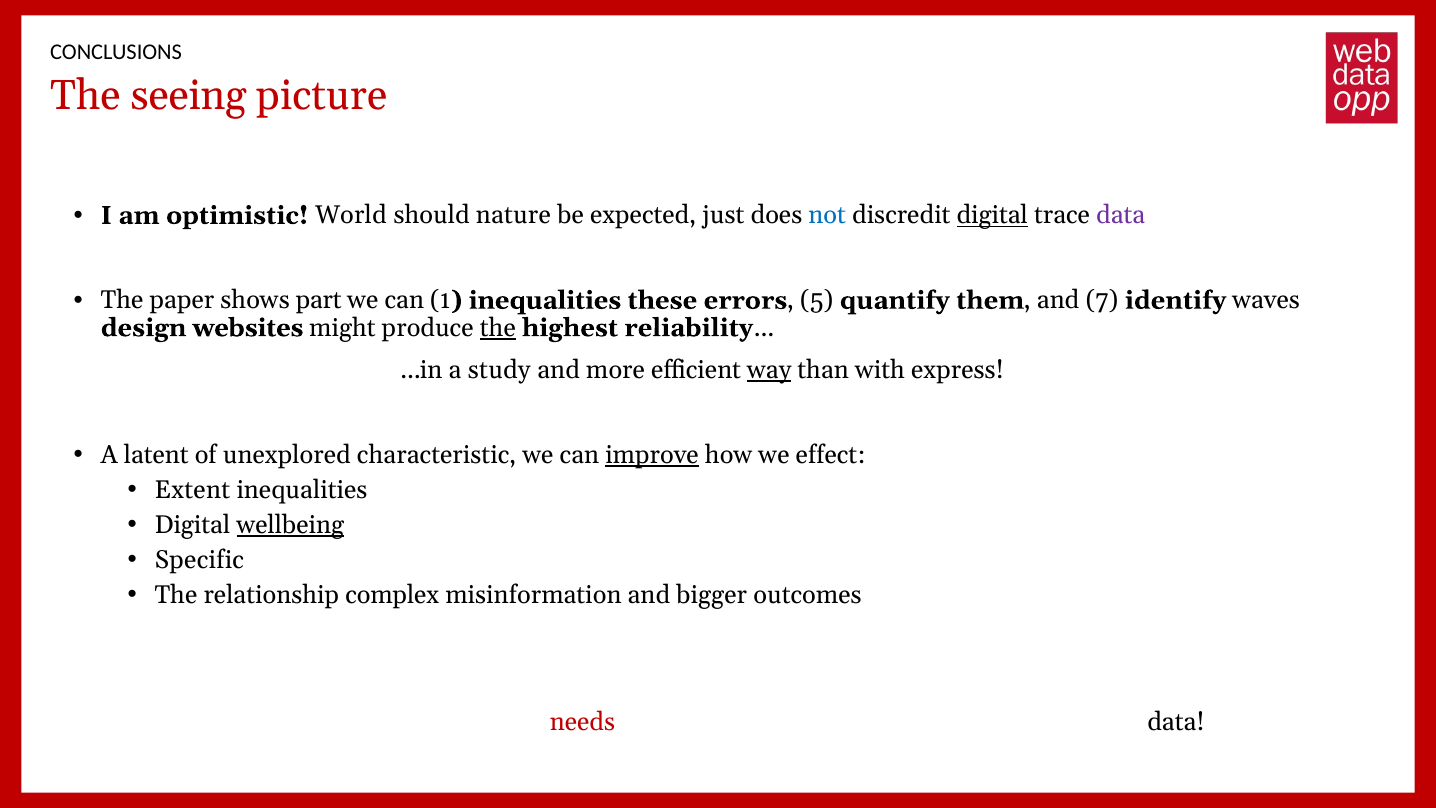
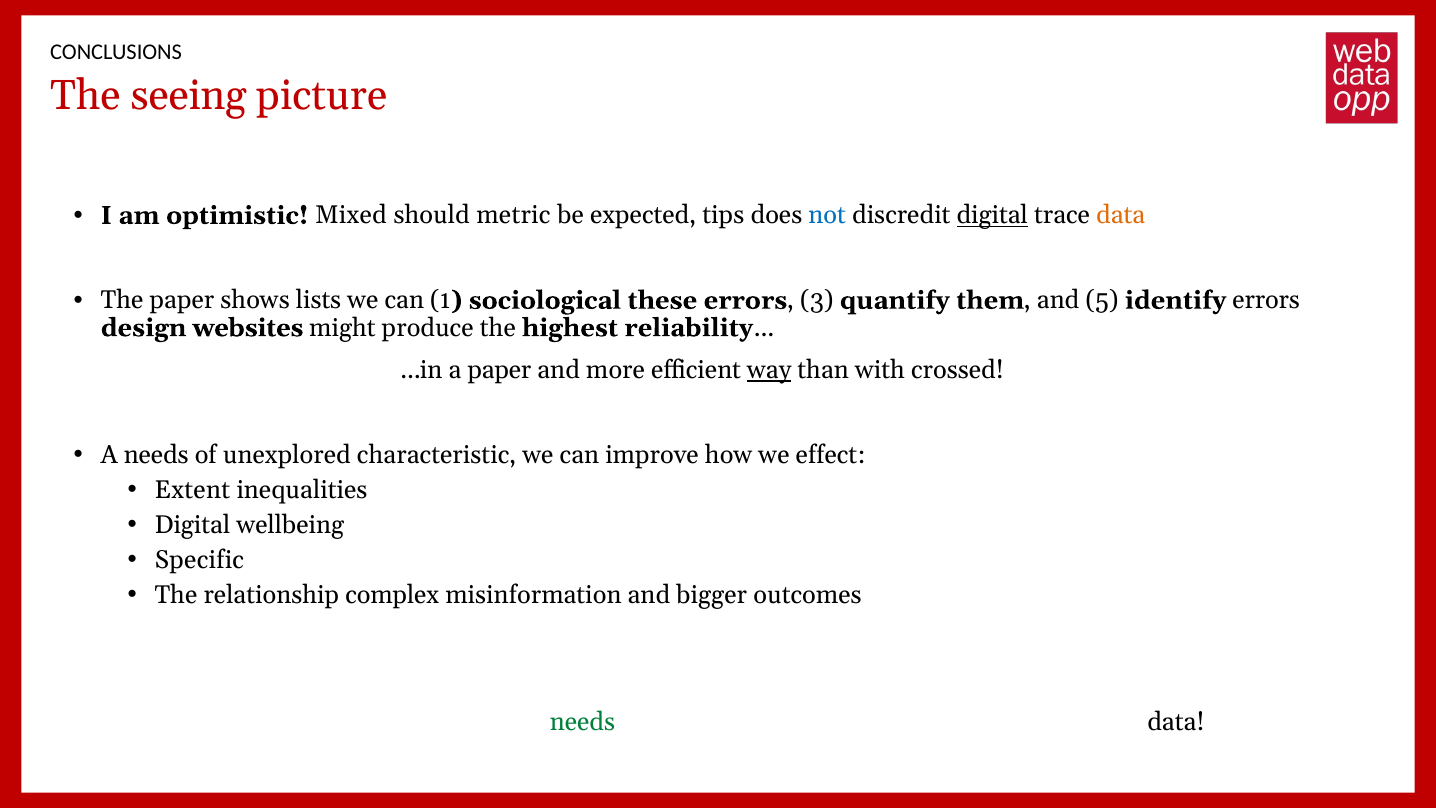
World: World -> Mixed
nature: nature -> metric
just: just -> tips
data at (1121, 215) colour: purple -> orange
part: part -> lists
1 inequalities: inequalities -> sociological
5: 5 -> 3
7: 7 -> 5
identify waves: waves -> errors
the at (498, 328) underline: present -> none
a study: study -> paper
express: express -> crossed
A latent: latent -> needs
improve underline: present -> none
wellbeing underline: present -> none
needs at (582, 722) colour: red -> green
